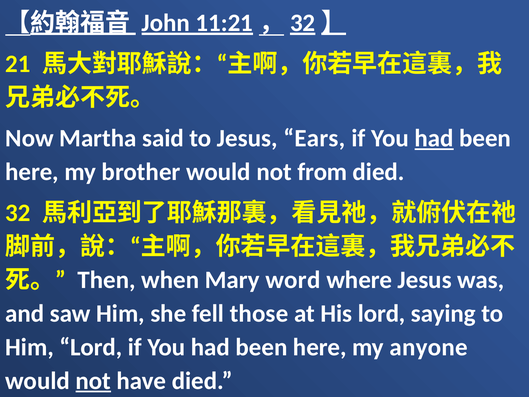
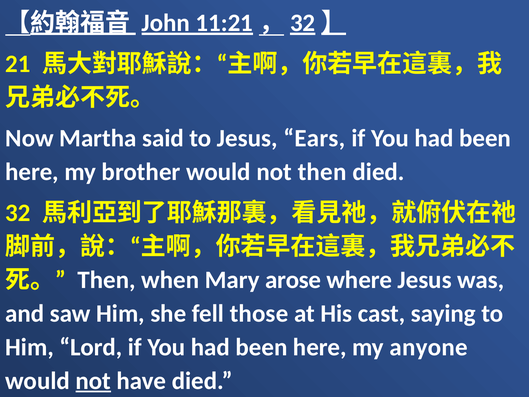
had at (434, 138) underline: present -> none
not from: from -> then
word: word -> arose
His lord: lord -> cast
